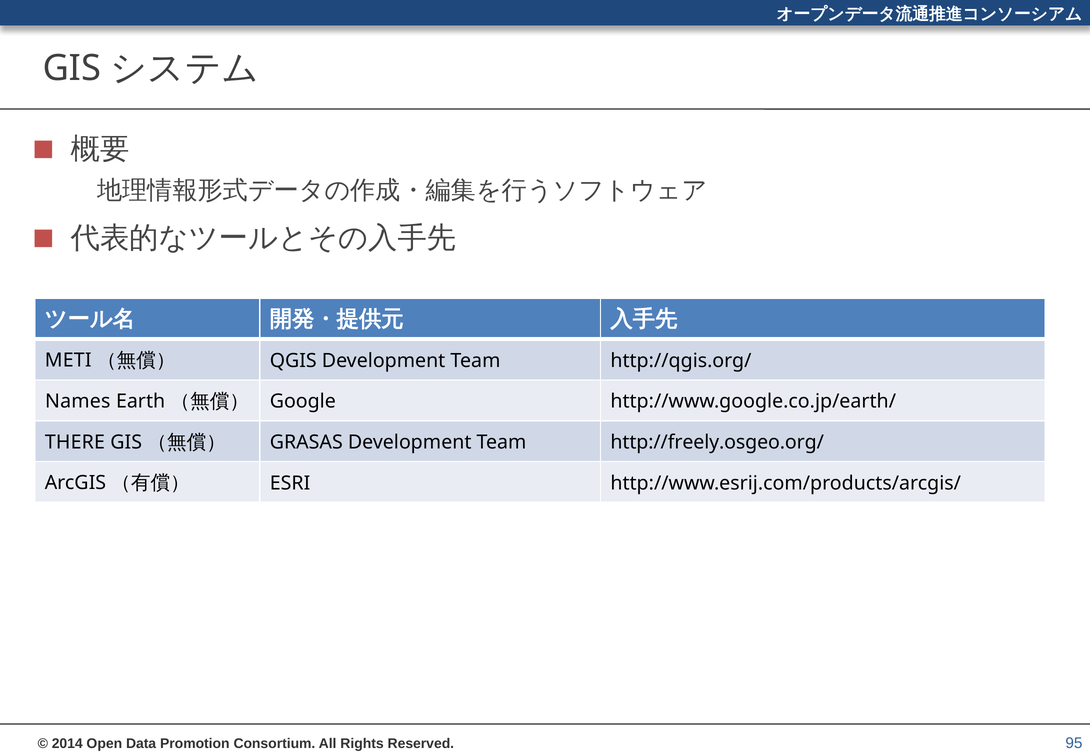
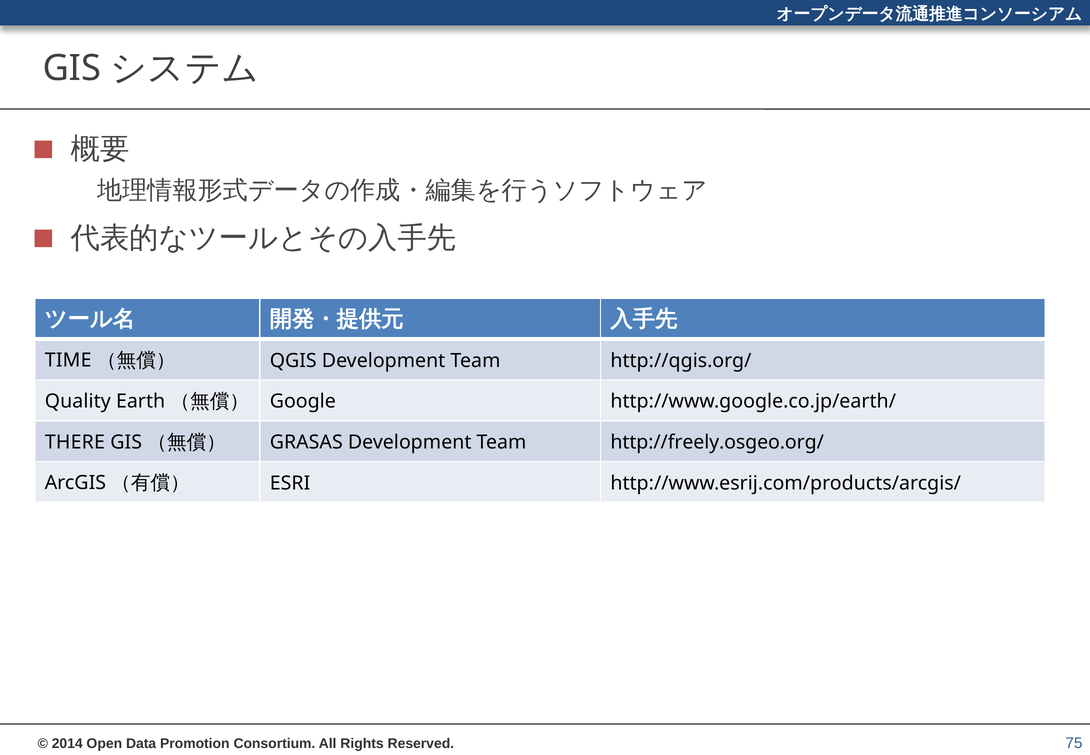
METI: METI -> TIME
Names: Names -> Quality
95: 95 -> 75
